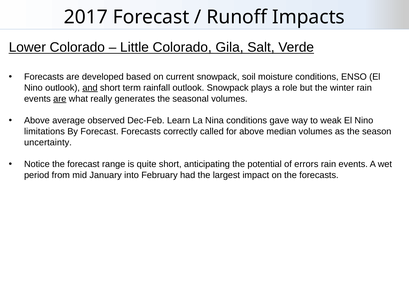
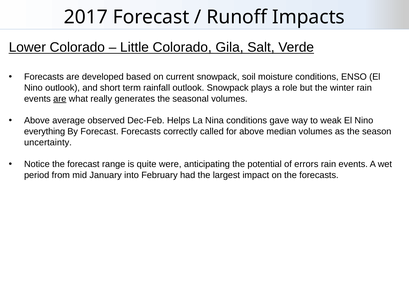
and underline: present -> none
Learn: Learn -> Helps
limitations: limitations -> everything
quite short: short -> were
